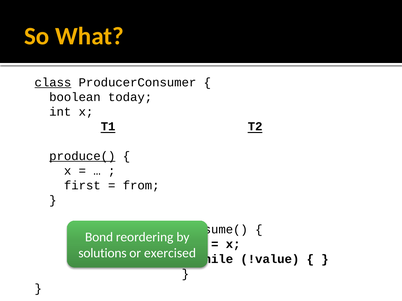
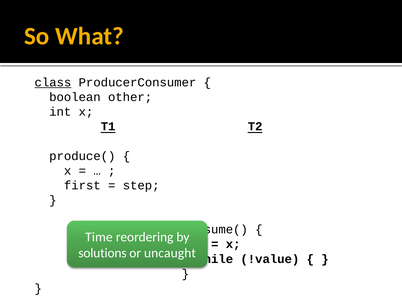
today: today -> other
produce( underline: present -> none
from: from -> step
Bond: Bond -> Time
exercised: exercised -> uncaught
